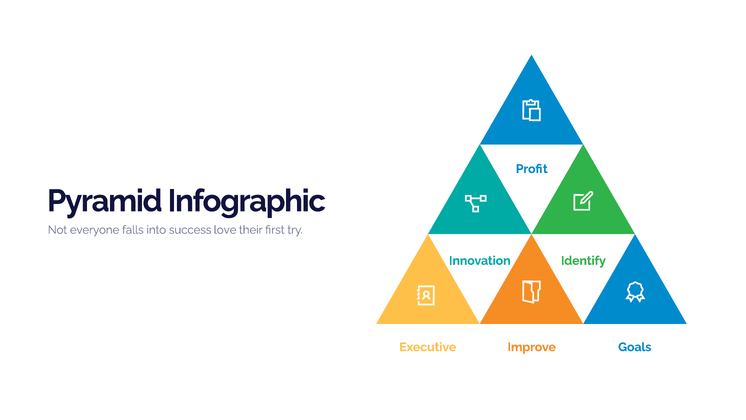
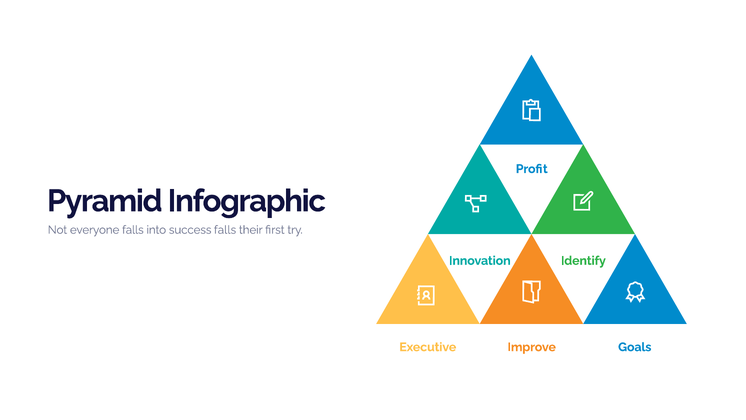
success love: love -> falls
